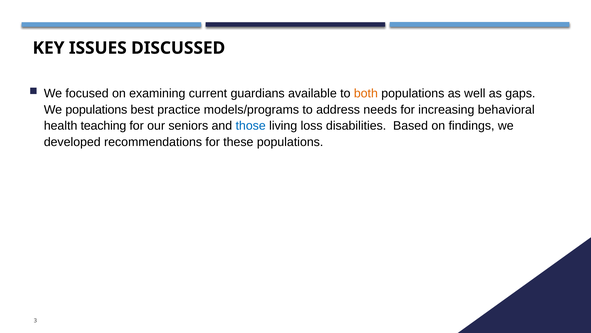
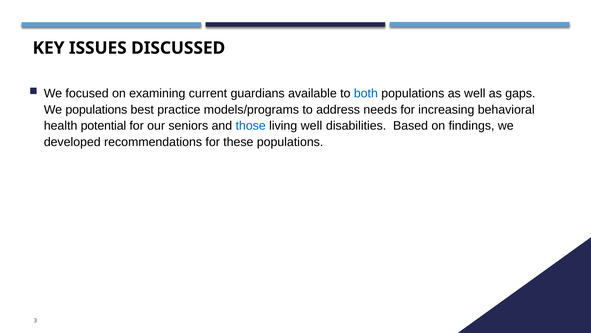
both colour: orange -> blue
teaching: teaching -> potential
living loss: loss -> well
